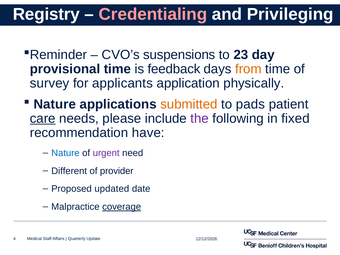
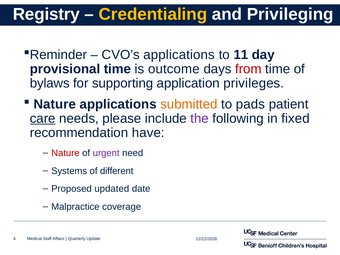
Credentialing colour: pink -> yellow
CVO’s suspensions: suspensions -> applications
23: 23 -> 11
feedback: feedback -> outcome
from colour: orange -> red
survey: survey -> bylaws
applicants: applicants -> supporting
physically: physically -> privileges
Nature at (65, 153) colour: blue -> red
Different: Different -> Systems
provider: provider -> different
coverage underline: present -> none
